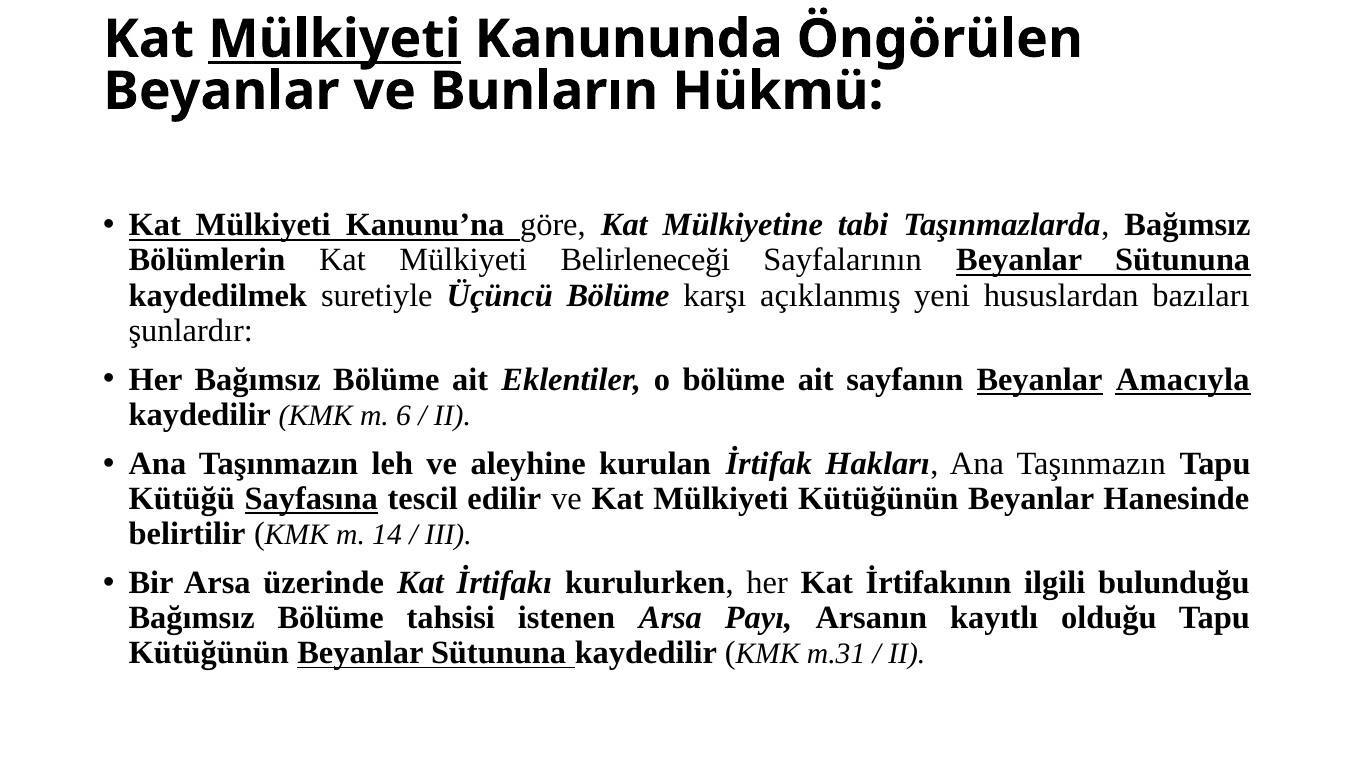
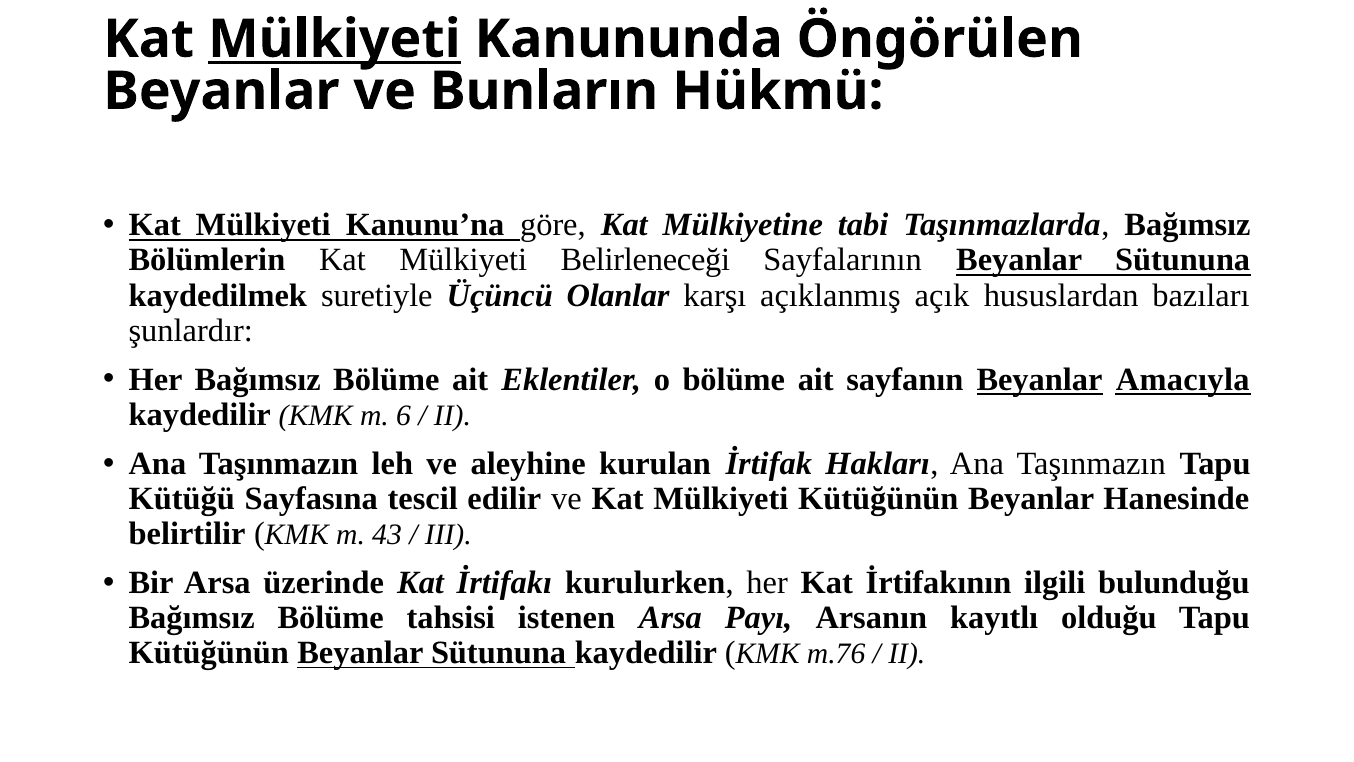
Üçüncü Bölüme: Bölüme -> Olanlar
yeni: yeni -> açık
Sayfasına underline: present -> none
14: 14 -> 43
m.31: m.31 -> m.76
